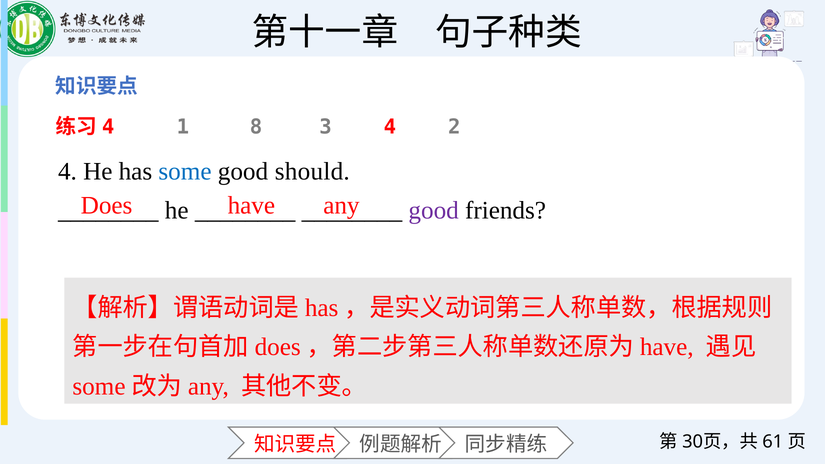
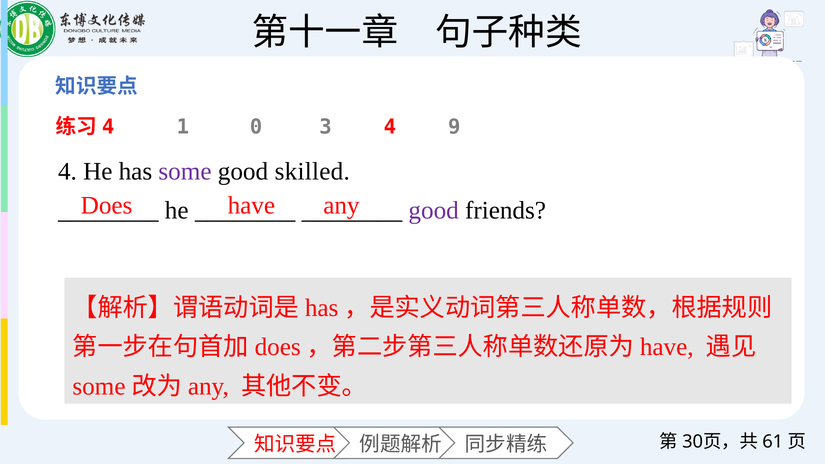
8: 8 -> 0
2: 2 -> 9
some colour: blue -> purple
should: should -> skilled
